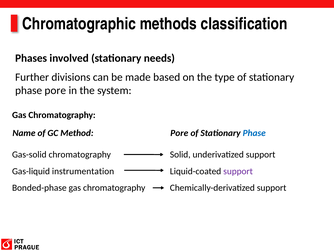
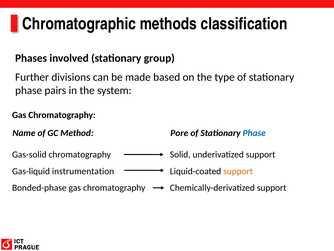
needs: needs -> group
phase pore: pore -> pairs
support at (238, 171) colour: purple -> orange
